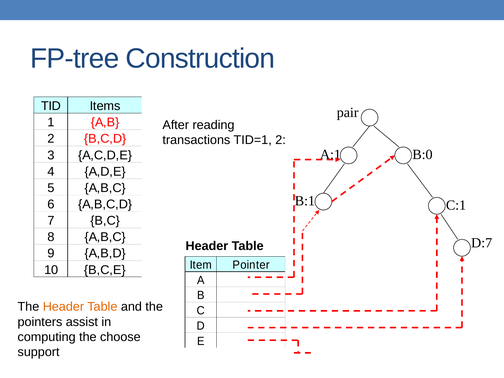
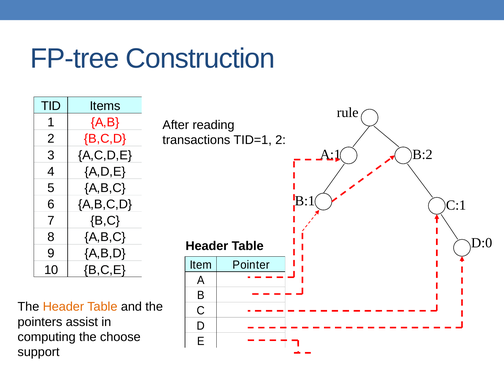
pair: pair -> rule
B:0: B:0 -> B:2
D:7: D:7 -> D:0
